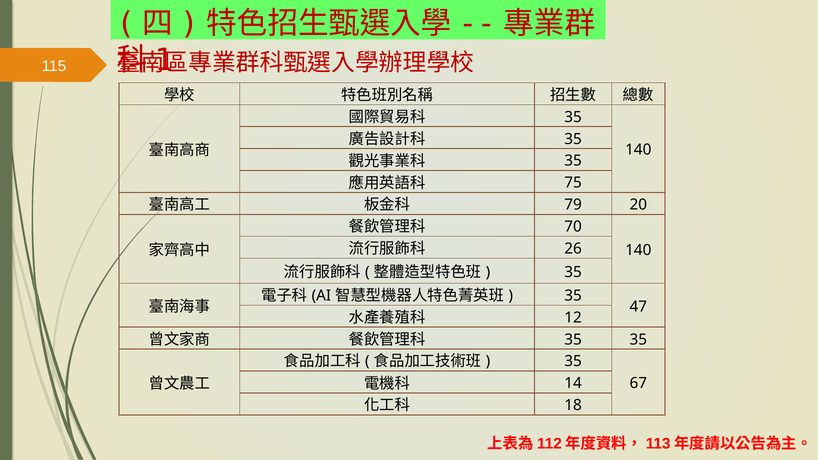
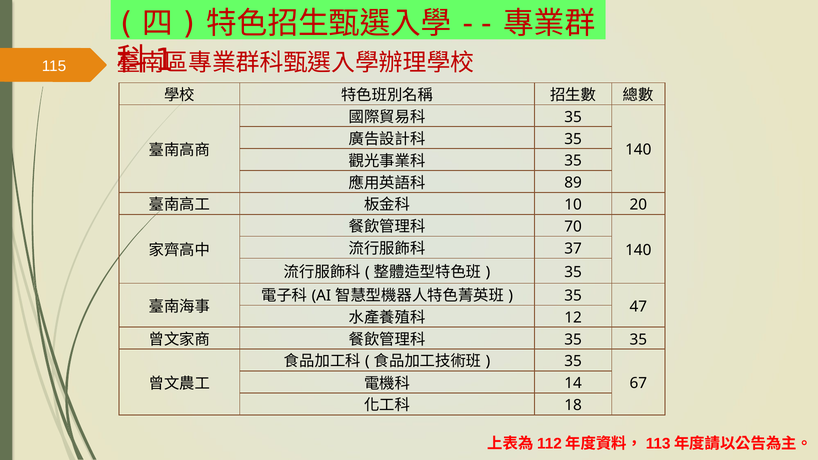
75: 75 -> 89
79: 79 -> 10
26: 26 -> 37
